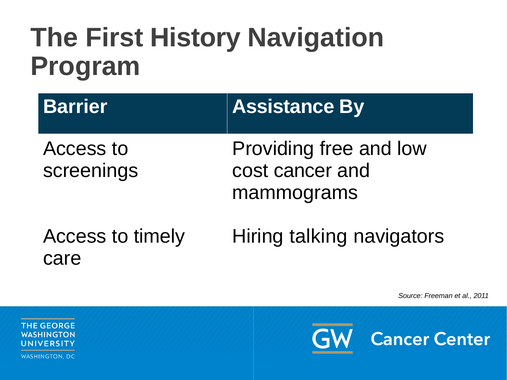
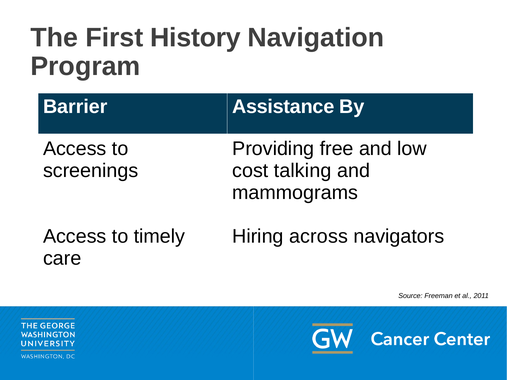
cancer: cancer -> talking
talking: talking -> across
